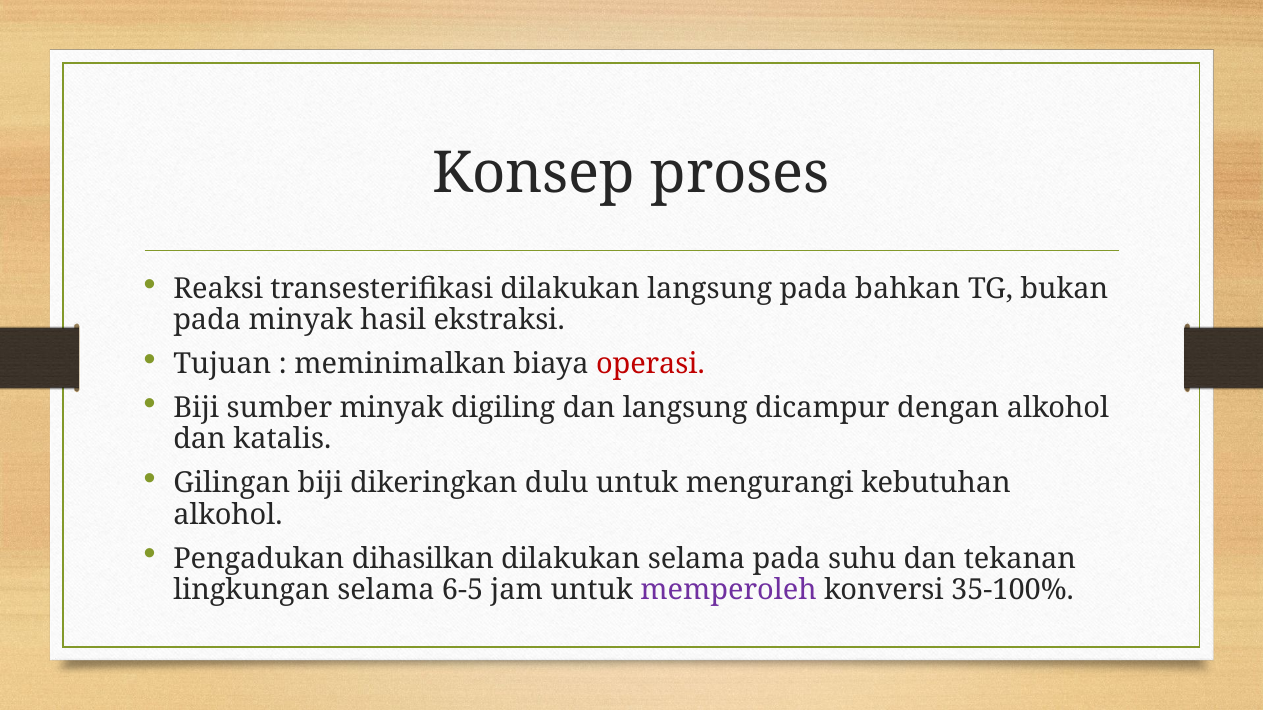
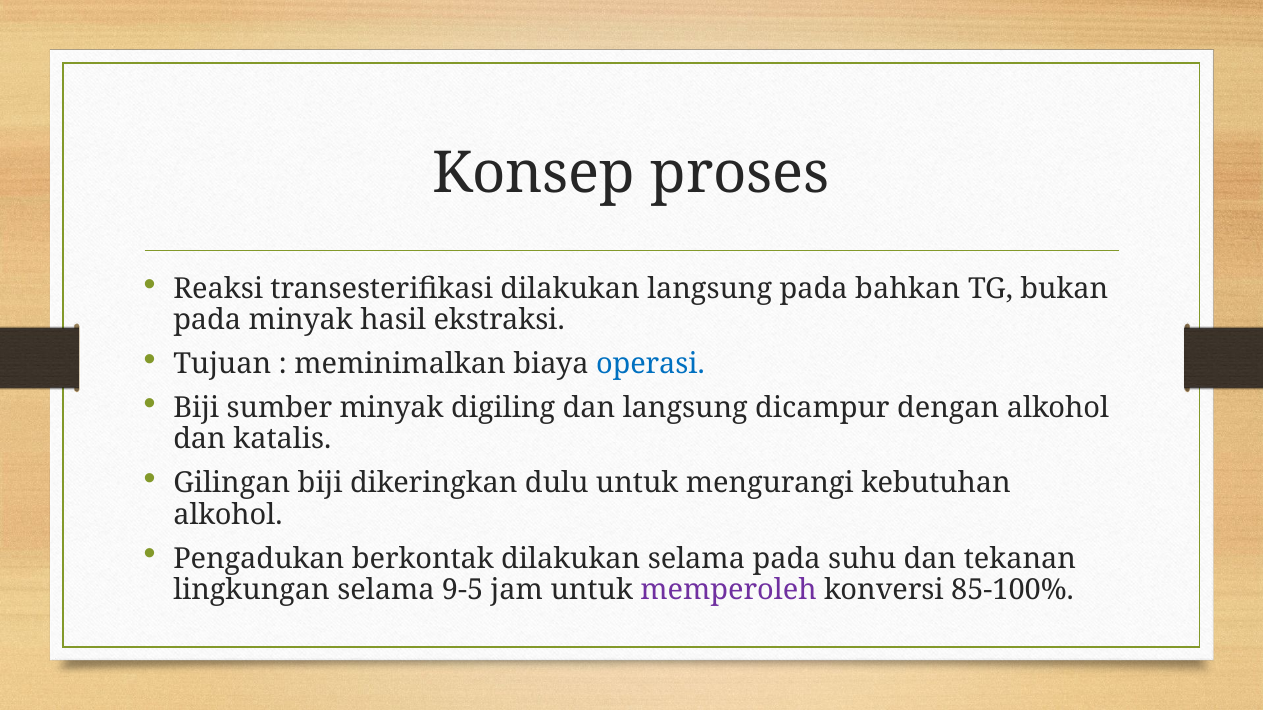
operasi colour: red -> blue
dihasilkan: dihasilkan -> berkontak
6-5: 6-5 -> 9-5
35-100%: 35-100% -> 85-100%
